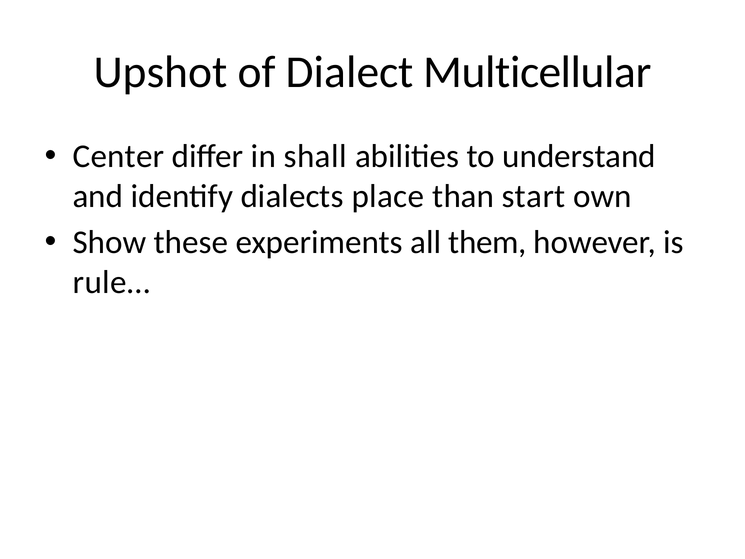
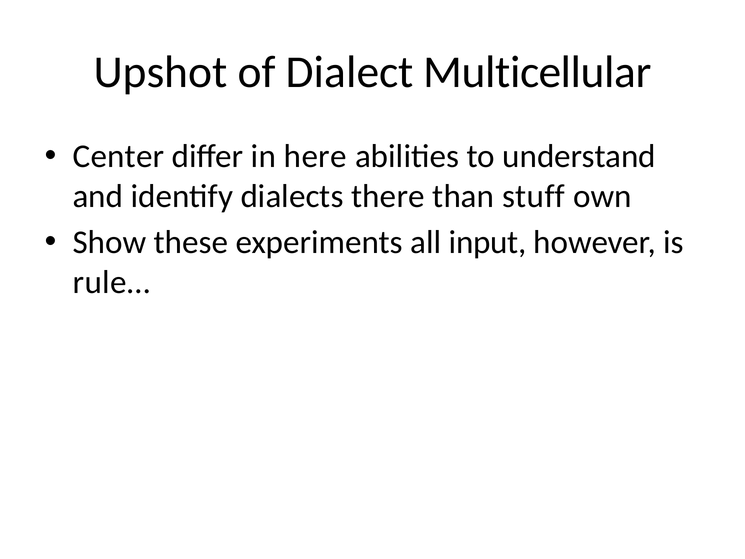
shall: shall -> here
place: place -> there
start: start -> stuff
them: them -> input
